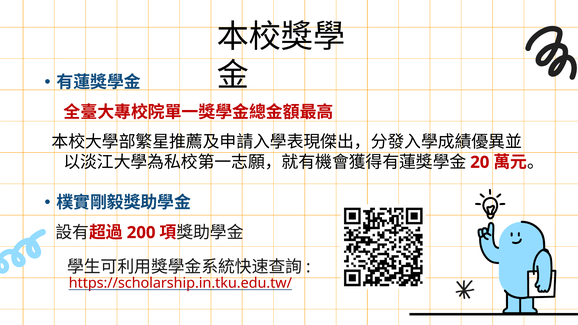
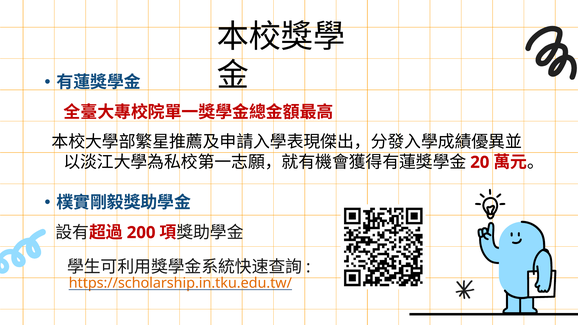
https://scholarship.in.tku.edu.tw/ colour: red -> orange
